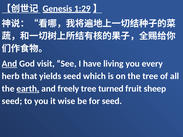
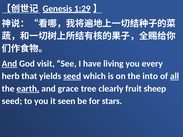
seed at (72, 76) underline: none -> present
the tree: tree -> into
all underline: none -> present
freely: freely -> grace
turned: turned -> clearly
wise: wise -> seen
for seed: seed -> stars
